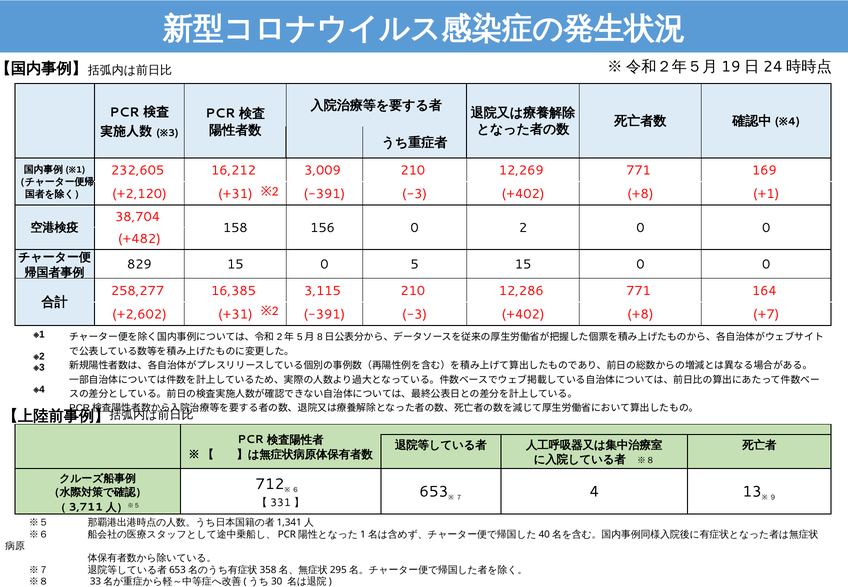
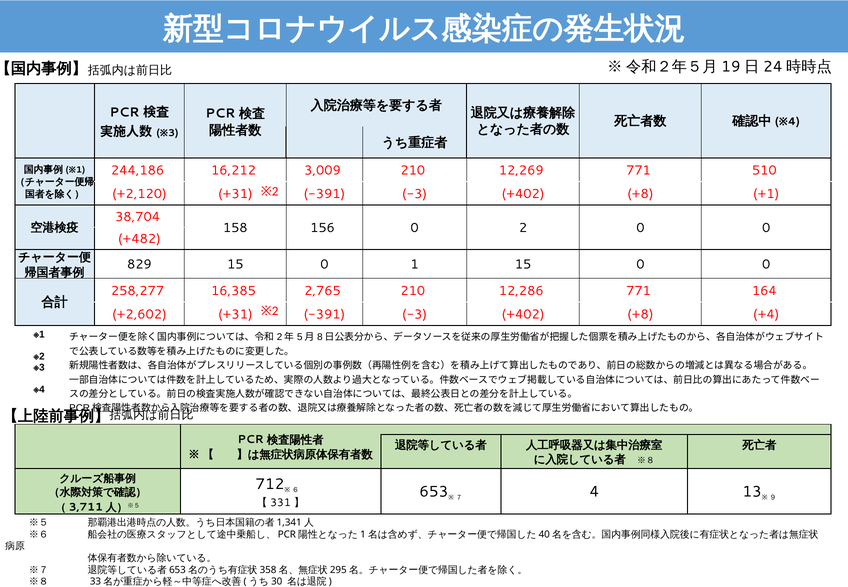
232,605: 232,605 -> 244,186
169: 169 -> 510
0 5: 5 -> 1
3,115: 3,115 -> 2,765
+7: +7 -> +4
